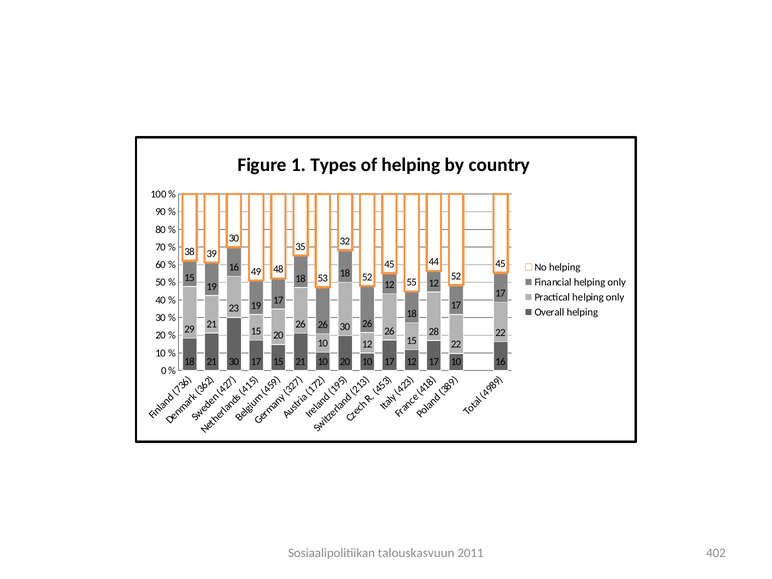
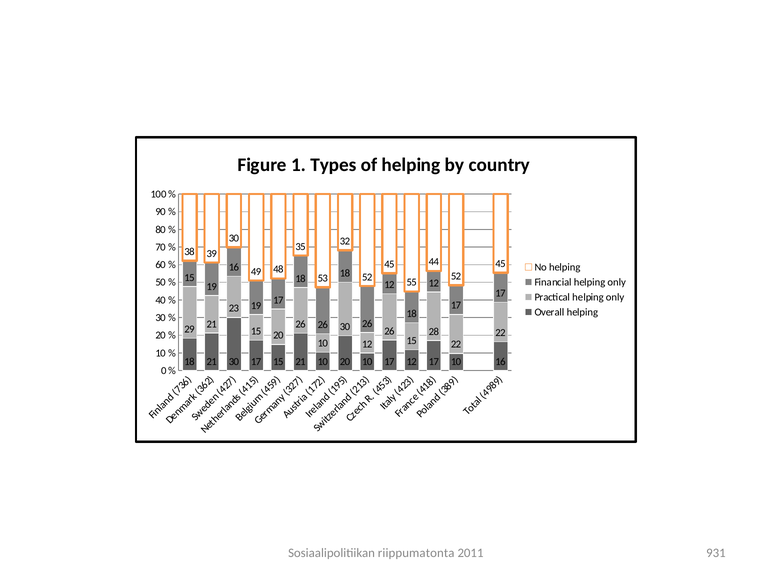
talouskasvuun: talouskasvuun -> riippumatonta
402: 402 -> 931
